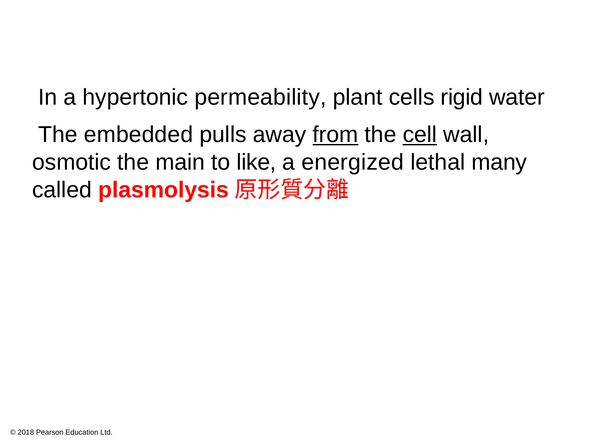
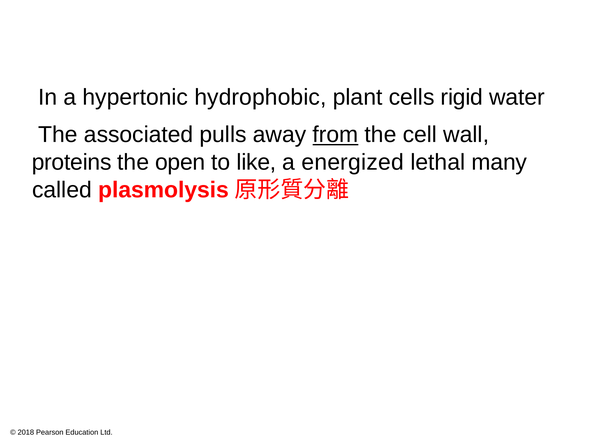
permeability: permeability -> hydrophobic
embedded: embedded -> associated
cell underline: present -> none
osmotic: osmotic -> proteins
main: main -> open
